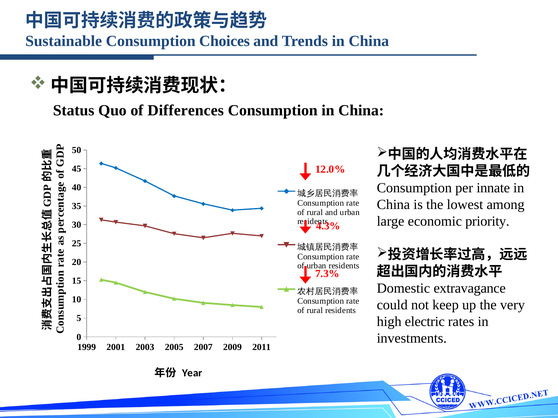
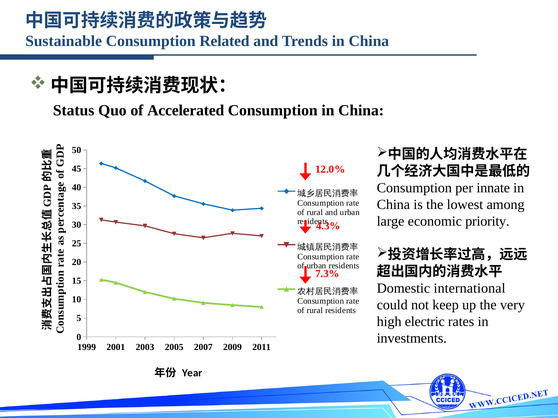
Choices: Choices -> Related
Differences: Differences -> Accelerated
extravagance: extravagance -> international
